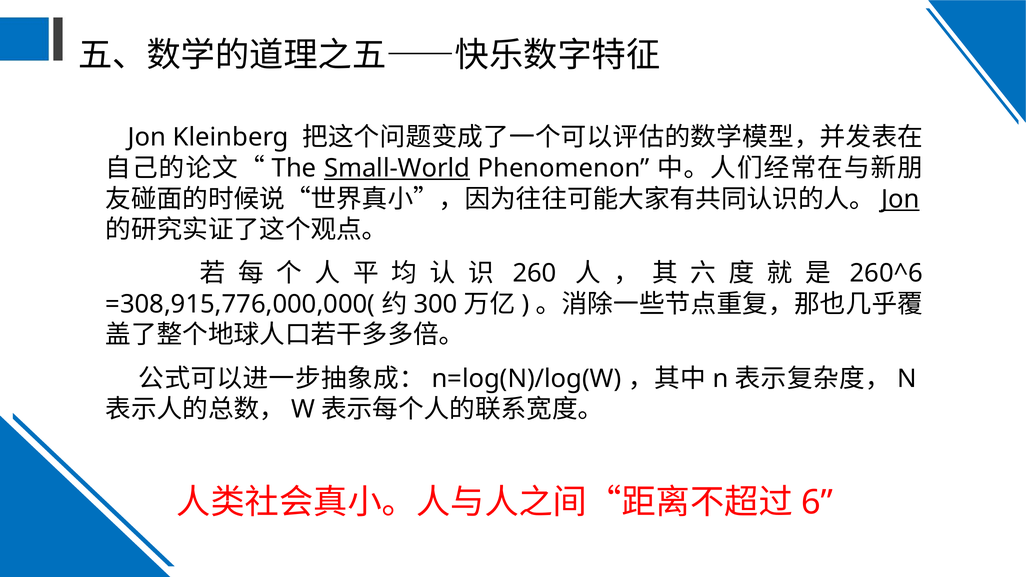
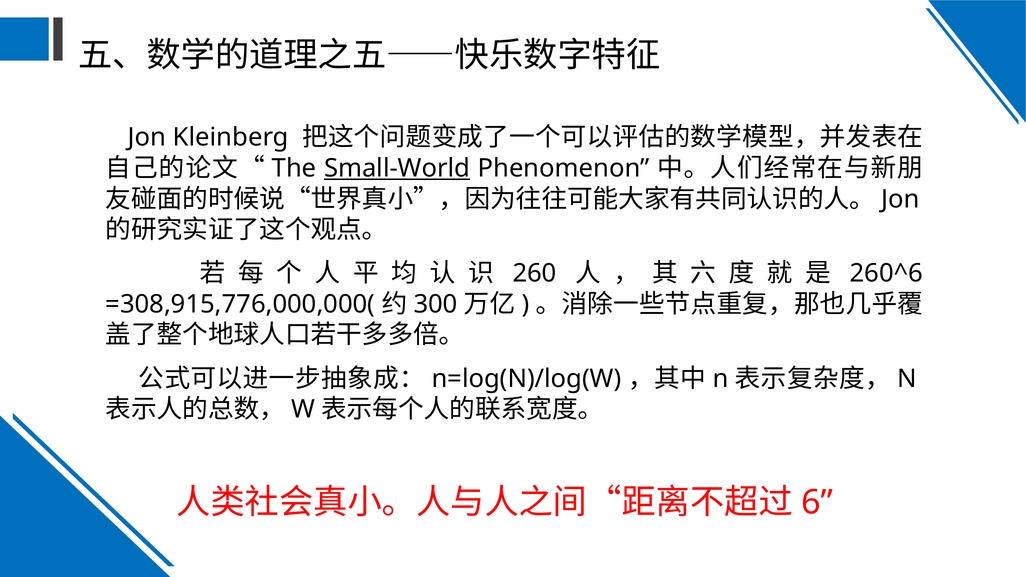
Jon at (900, 199) underline: present -> none
